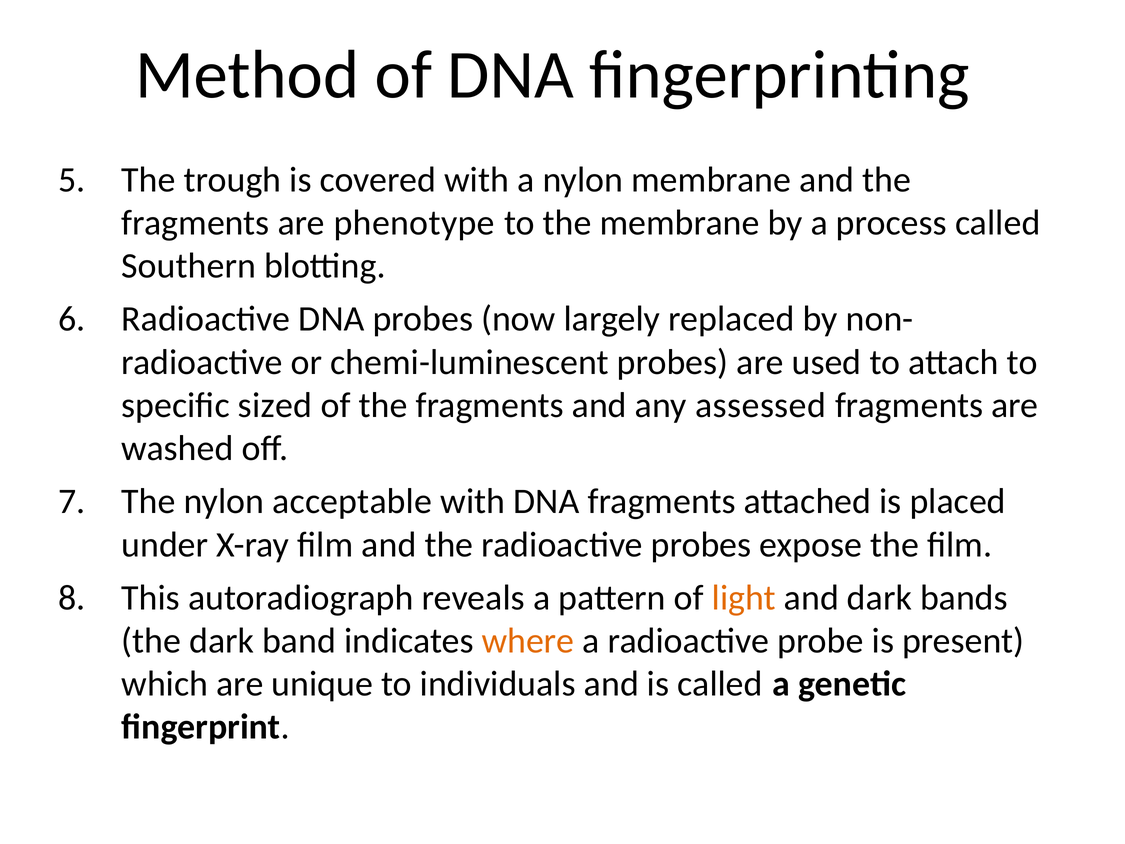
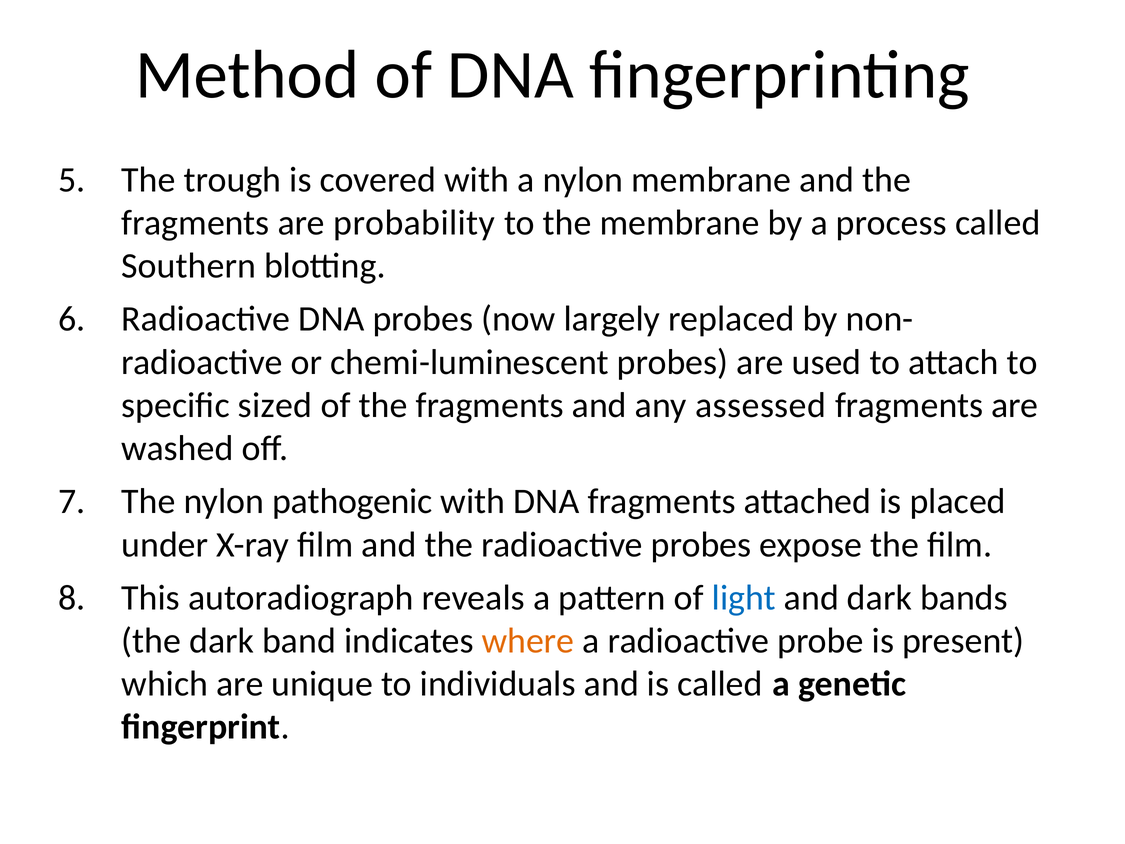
phenotype: phenotype -> probability
acceptable: acceptable -> pathogenic
light colour: orange -> blue
